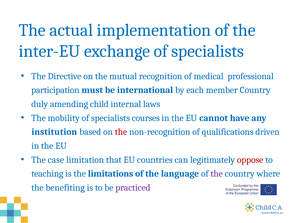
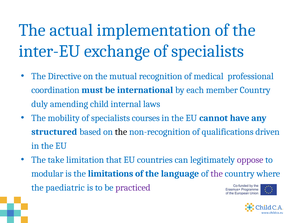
participation: participation -> coordination
institution: institution -> structured
the at (121, 132) colour: red -> black
case: case -> take
oppose colour: red -> purple
teaching: teaching -> modular
benefiting: benefiting -> paediatric
